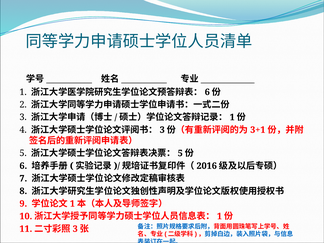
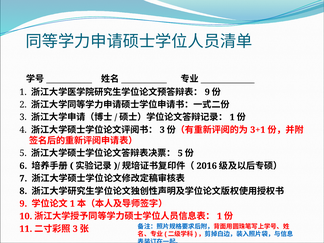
6 at (207, 92): 6 -> 9
